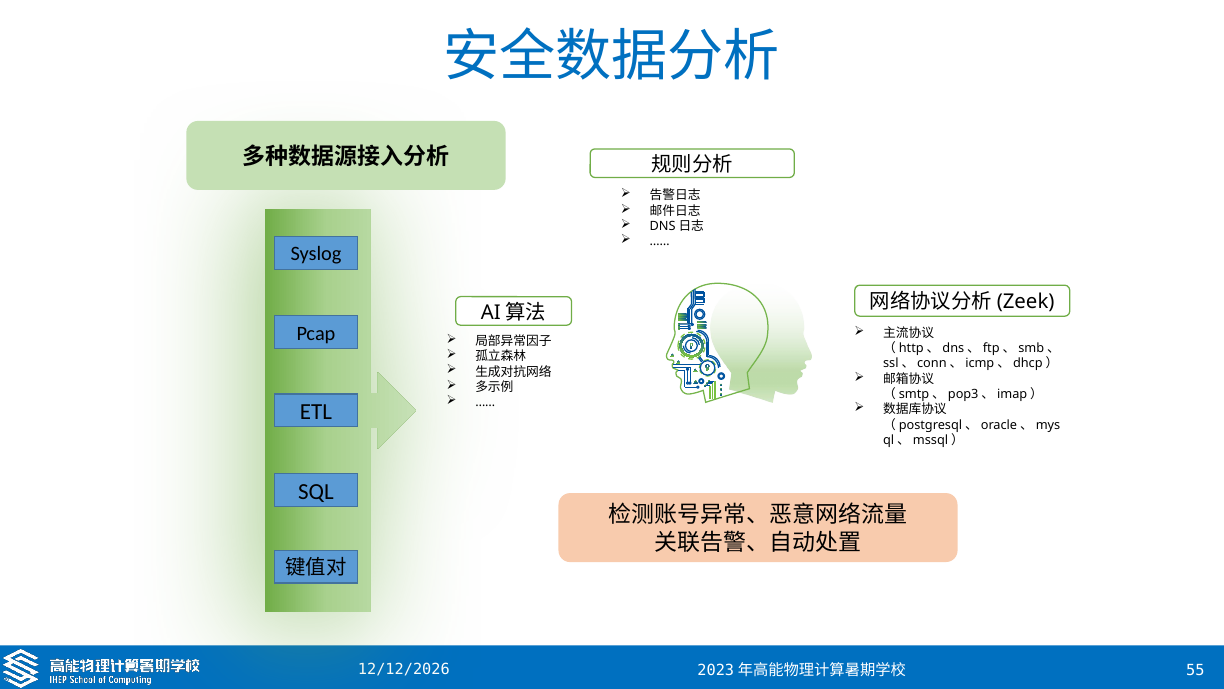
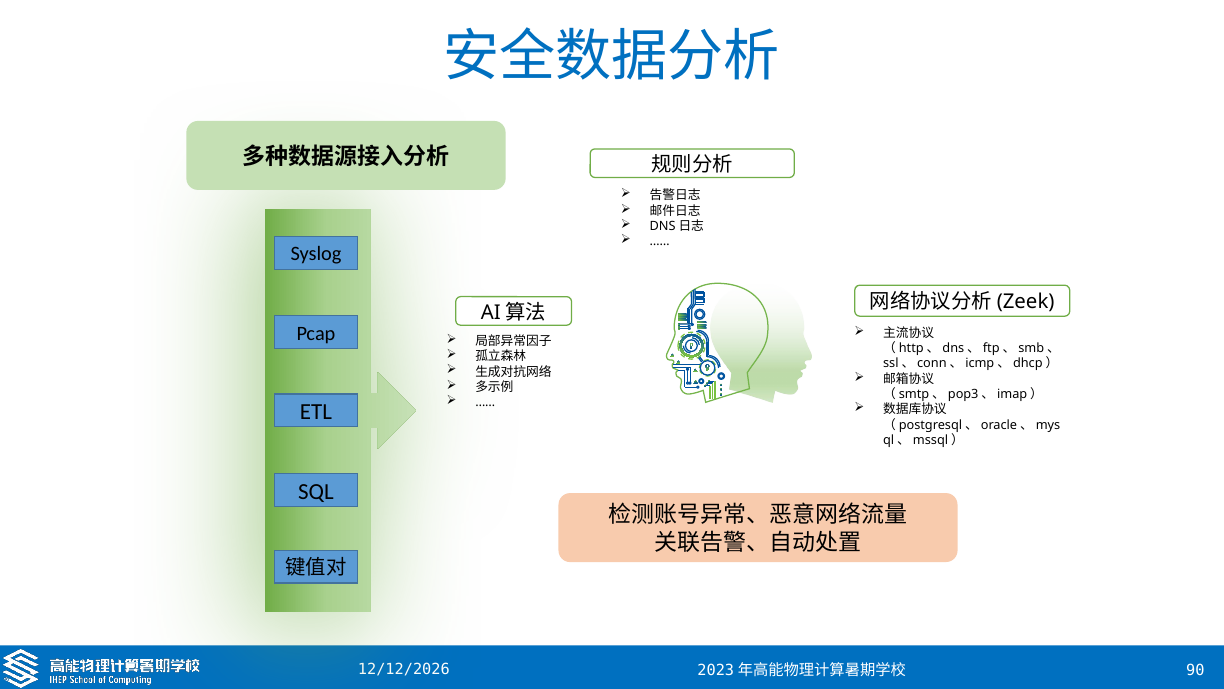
55: 55 -> 90
